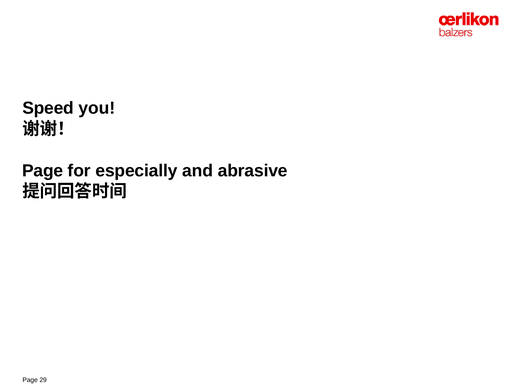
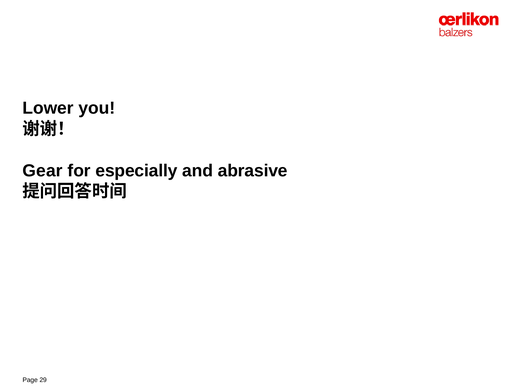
Speed: Speed -> Lower
Page at (43, 171): Page -> Gear
